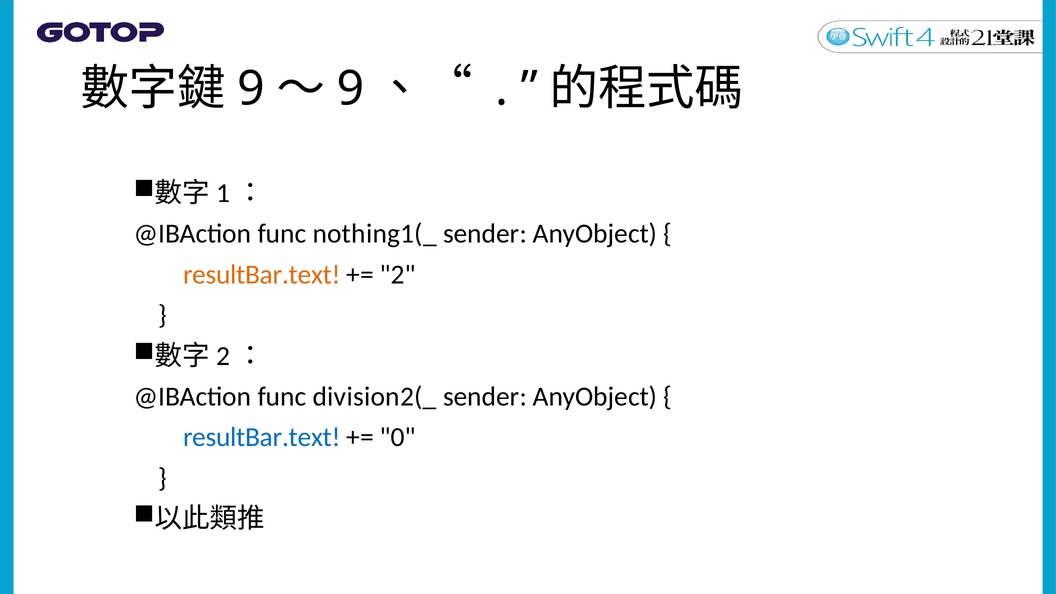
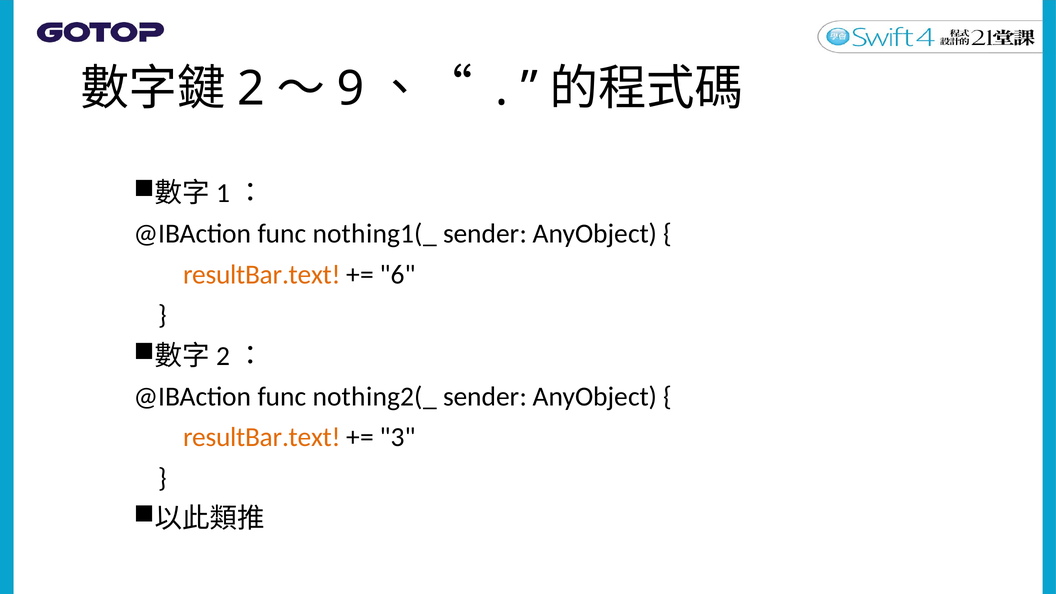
9 at (251, 89): 9 -> 2
2: 2 -> 6
division2(_: division2(_ -> nothing2(_
resultBar.text at (262, 437) colour: blue -> orange
0: 0 -> 3
